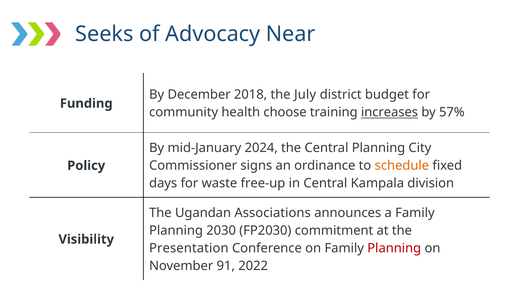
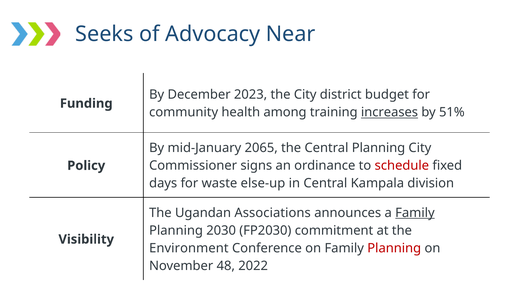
2018: 2018 -> 2023
the July: July -> City
choose: choose -> among
57%: 57% -> 51%
2024: 2024 -> 2065
schedule colour: orange -> red
free-up: free-up -> else-up
Family at (415, 213) underline: none -> present
Presentation: Presentation -> Environment
91: 91 -> 48
